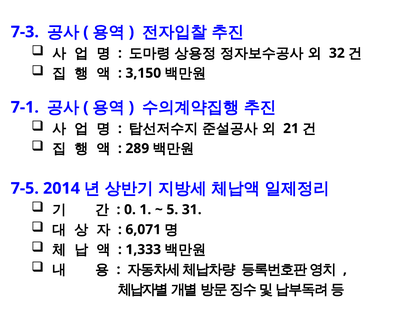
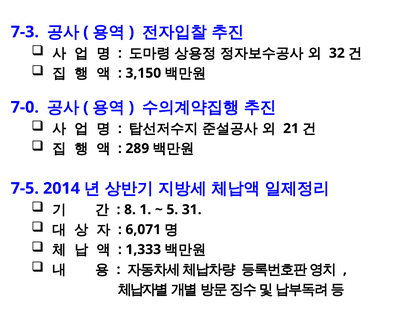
7-1: 7-1 -> 7-0
0: 0 -> 8
